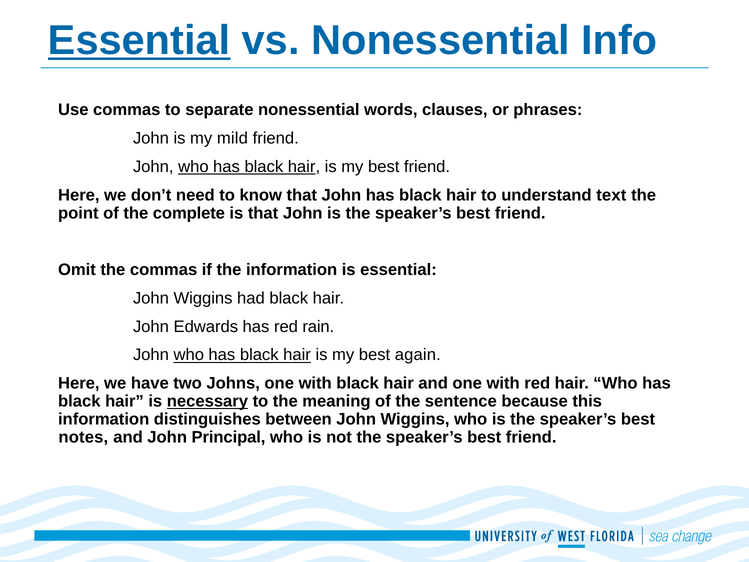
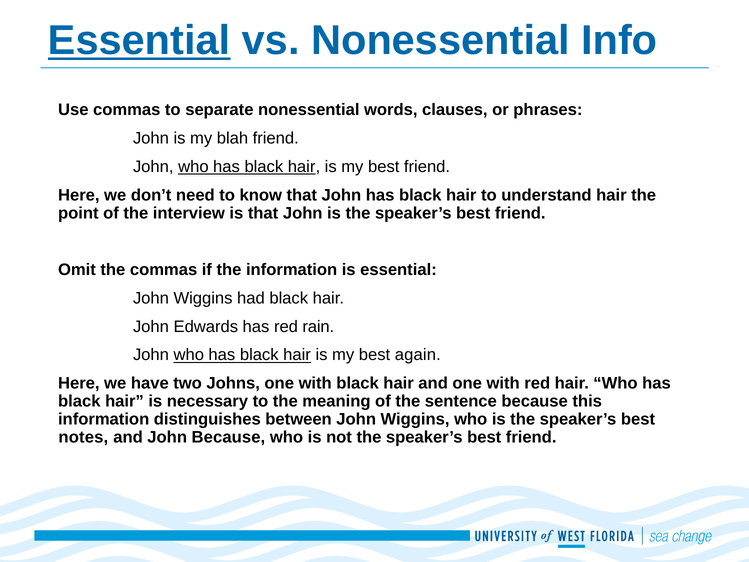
mild: mild -> blah
understand text: text -> hair
complete: complete -> interview
necessary underline: present -> none
John Principal: Principal -> Because
